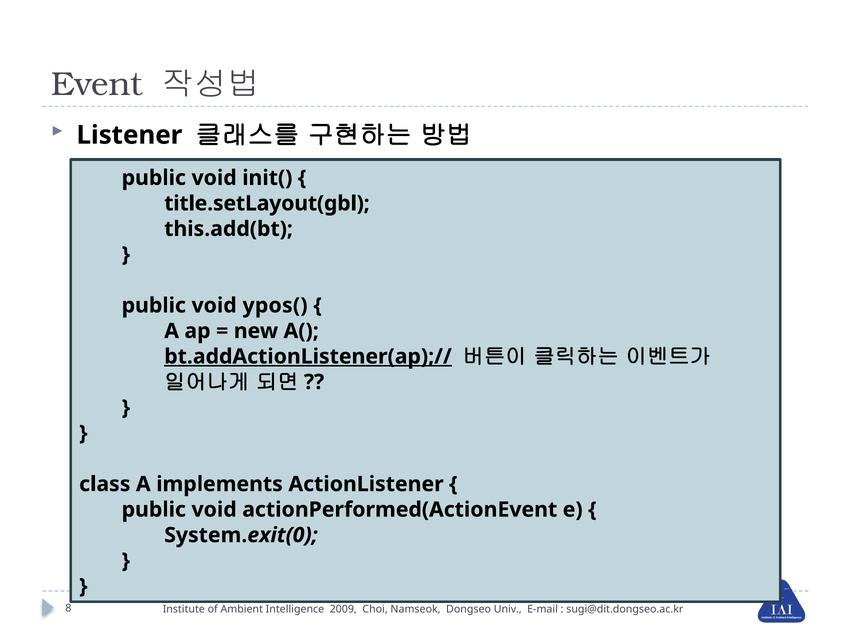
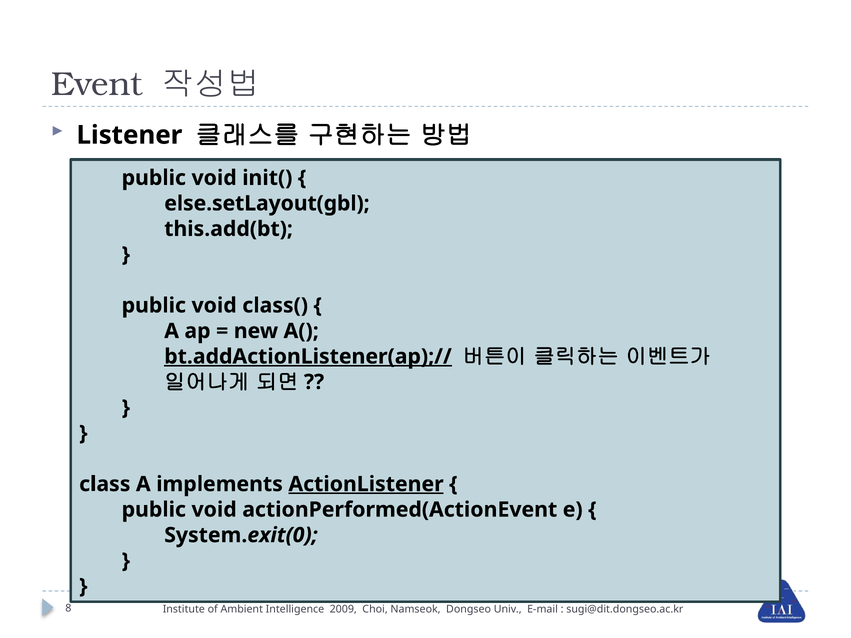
title.setLayout(gbl: title.setLayout(gbl -> else.setLayout(gbl
ypos(: ypos( -> class(
ActionListener underline: none -> present
